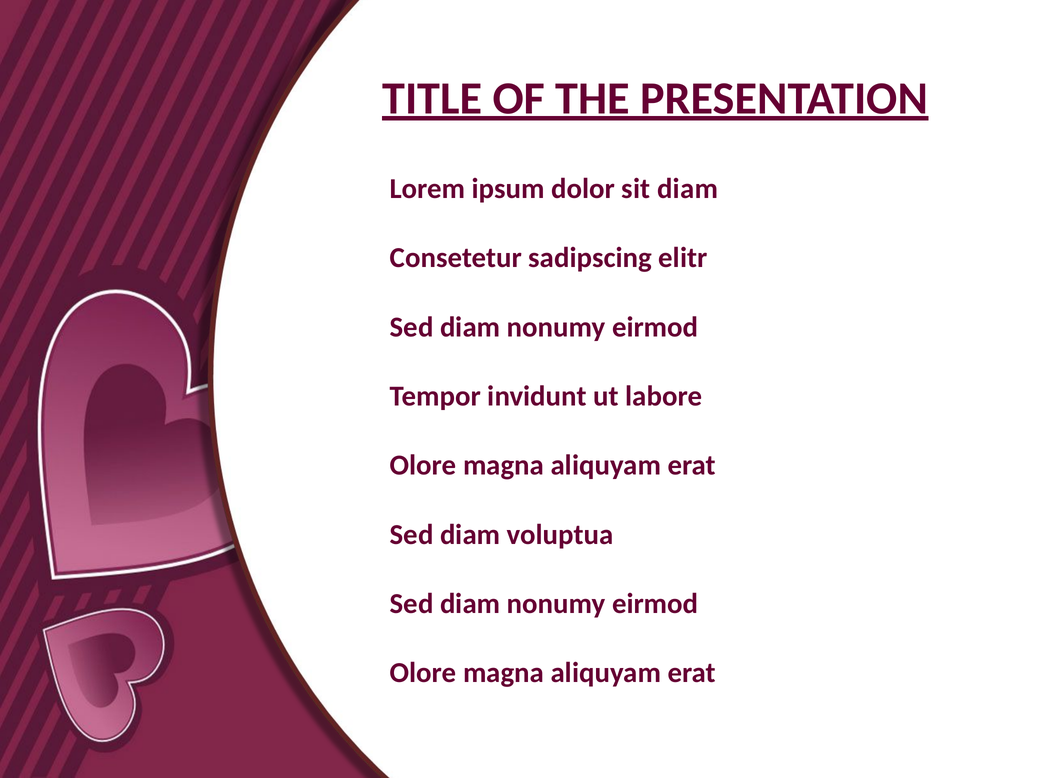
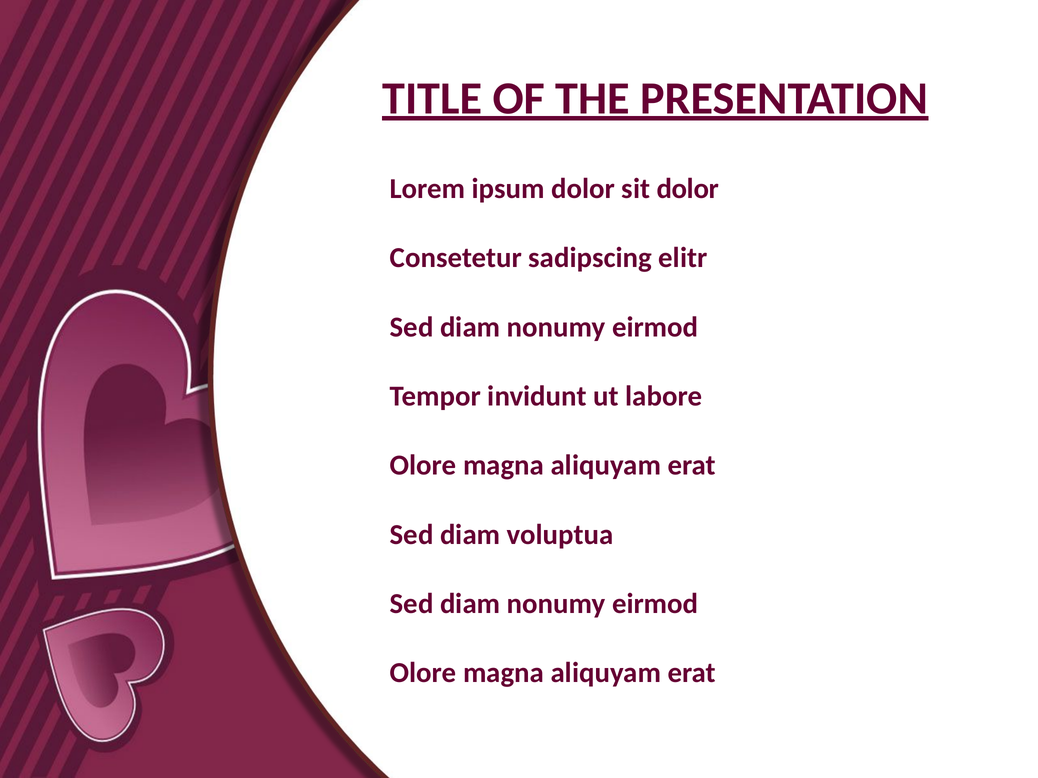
sit diam: diam -> dolor
